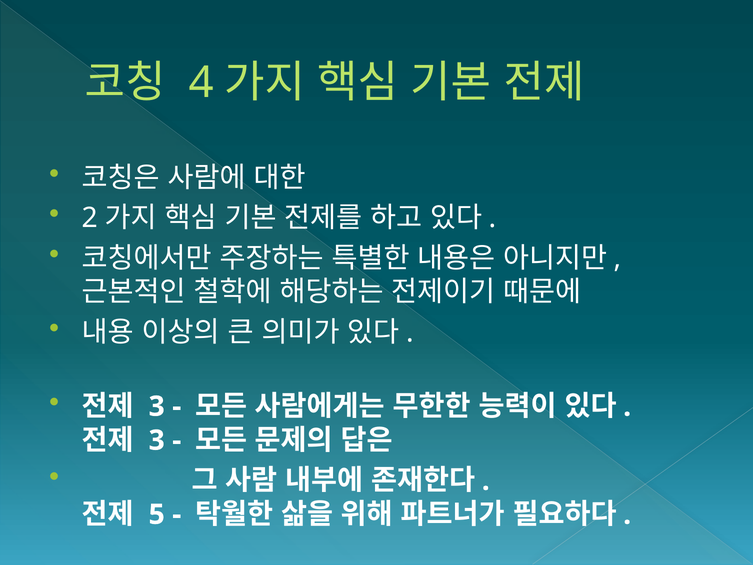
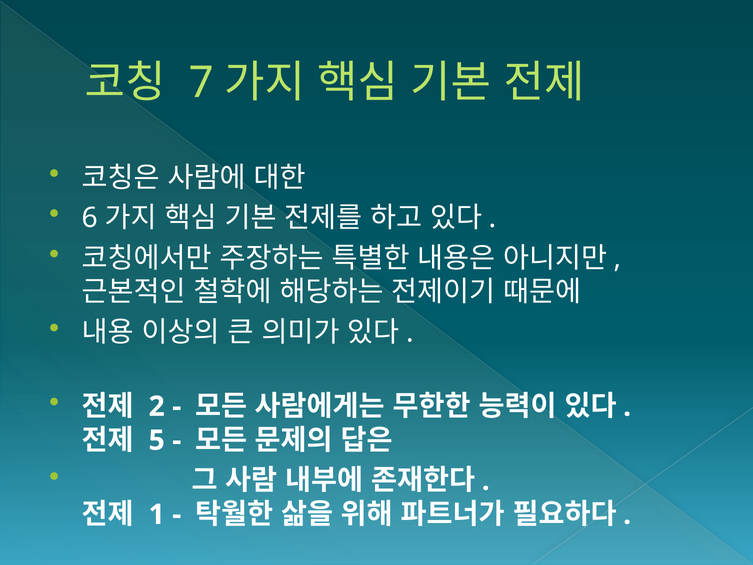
4: 4 -> 7
2: 2 -> 6
3 at (157, 406): 3 -> 2
3 at (157, 440): 3 -> 5
5: 5 -> 1
